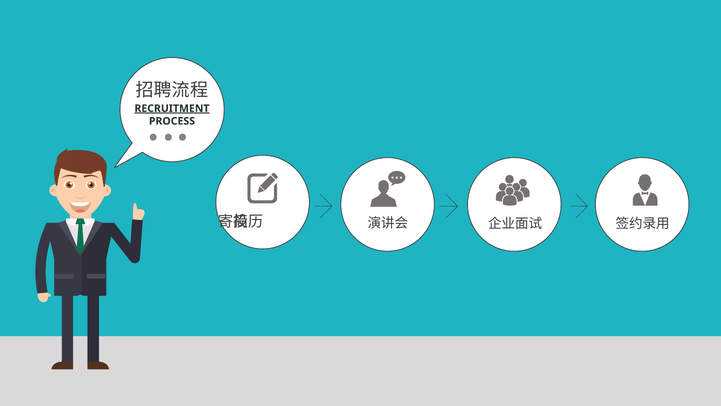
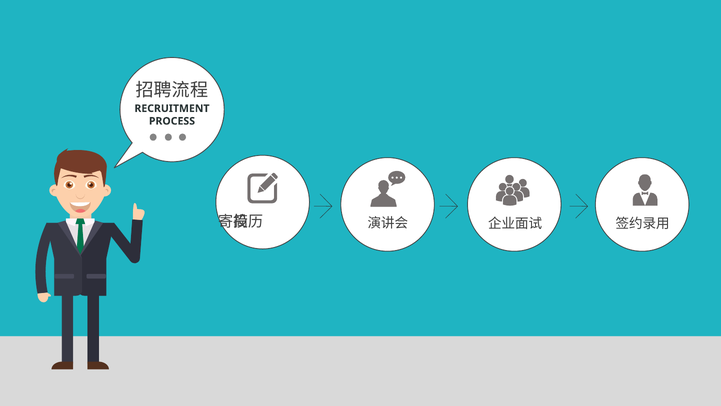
RECRUITMENT underline: present -> none
